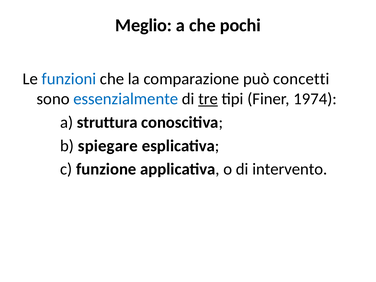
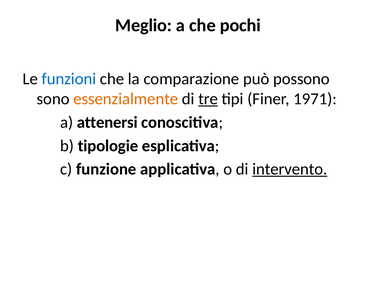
concetti: concetti -> possono
essenzialmente colour: blue -> orange
1974: 1974 -> 1971
struttura: struttura -> attenersi
spiegare: spiegare -> tipologie
intervento underline: none -> present
